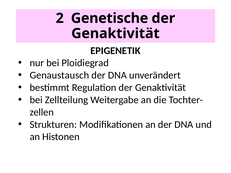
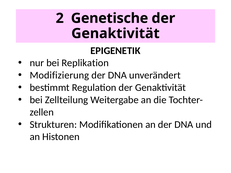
Ploidiegrad: Ploidiegrad -> Replikation
Genaustausch: Genaustausch -> Modifizierung
